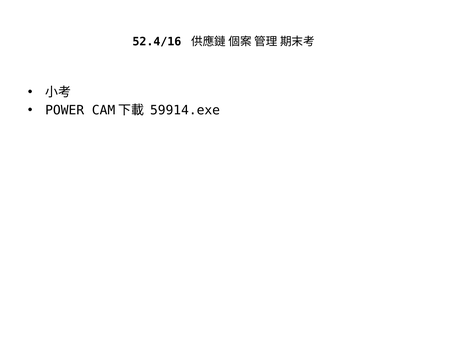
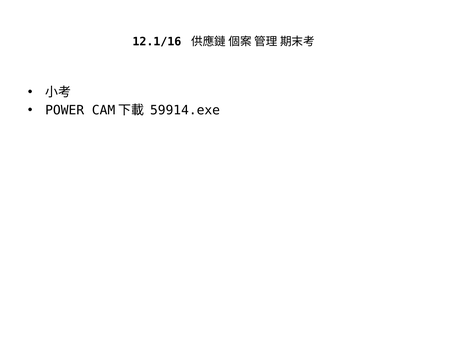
52.4/16: 52.4/16 -> 12.1/16
